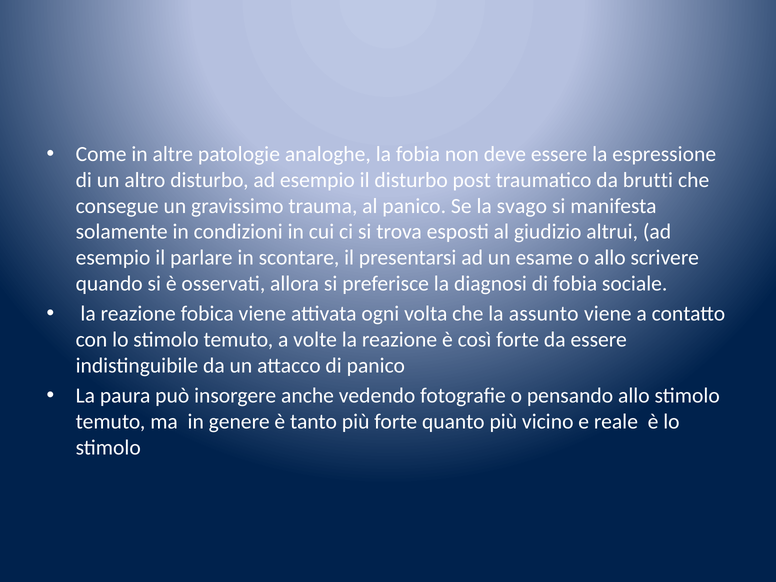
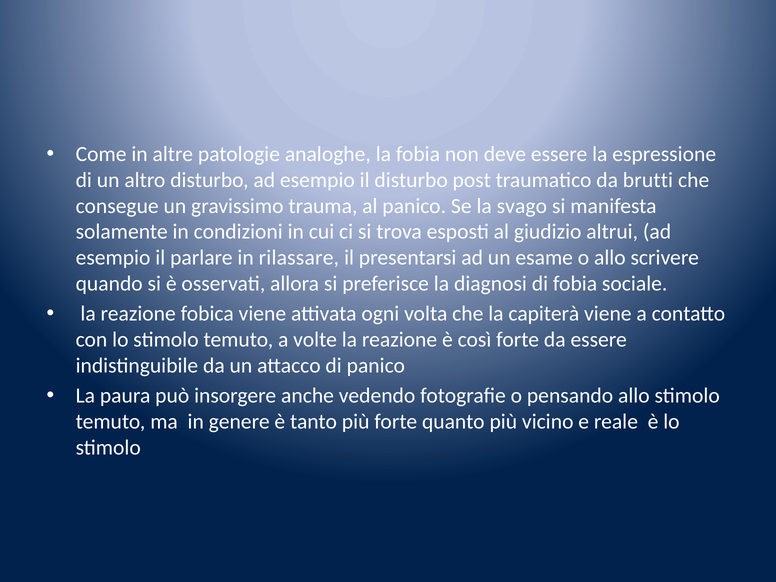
scontare: scontare -> rilassare
assunto: assunto -> capiterà
